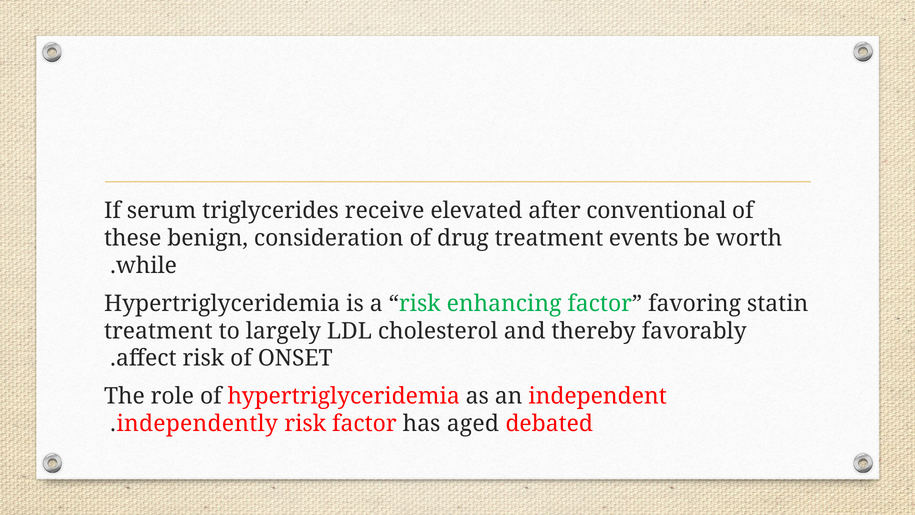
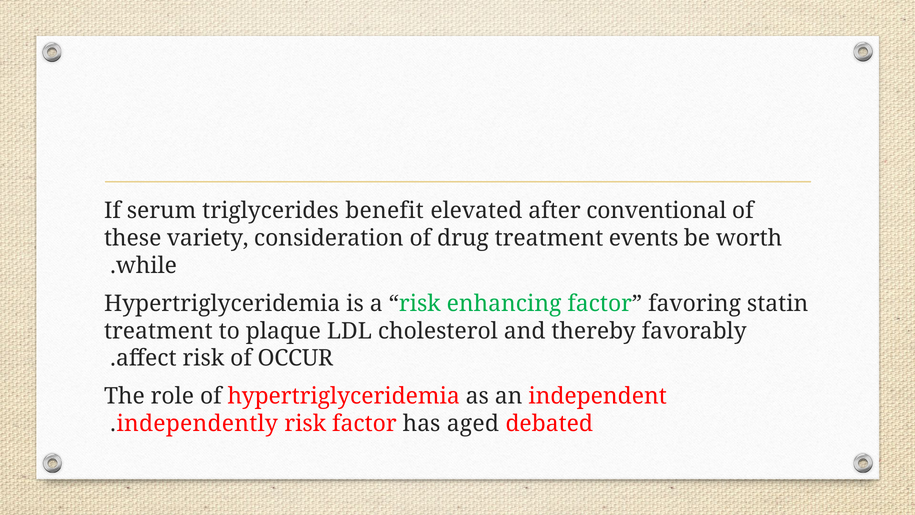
receive: receive -> benefit
benign: benign -> variety
largely: largely -> plaque
ONSET: ONSET -> OCCUR
